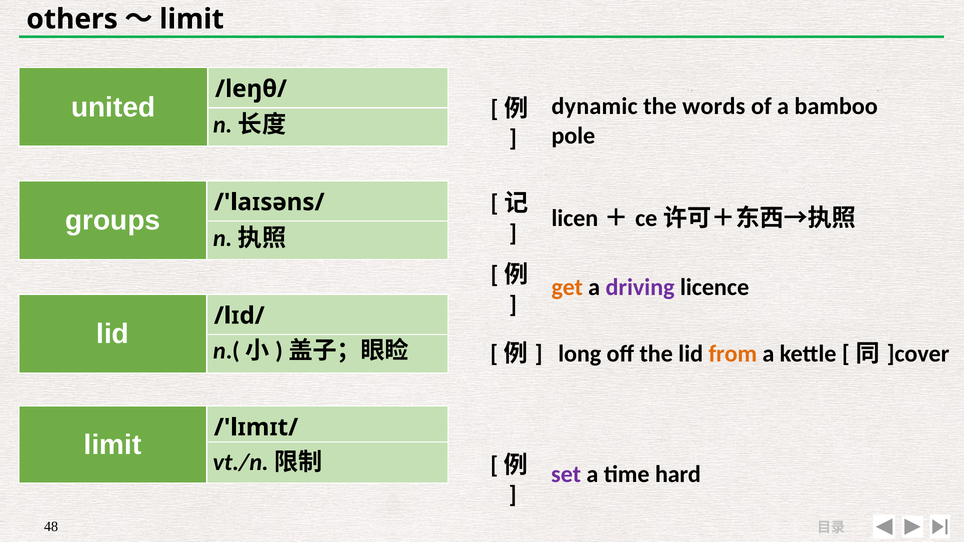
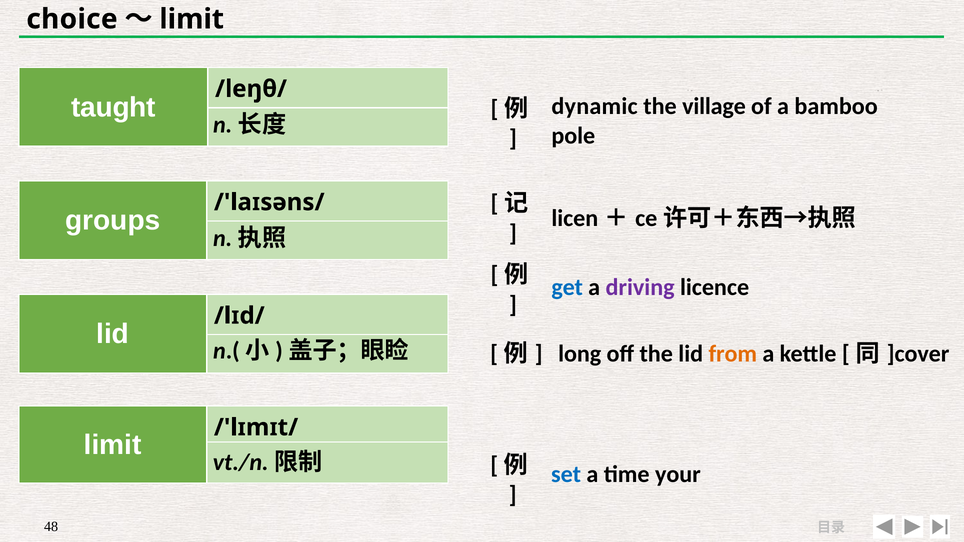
others: others -> choice
united: united -> taught
words: words -> village
get colour: orange -> blue
set colour: purple -> blue
hard: hard -> your
